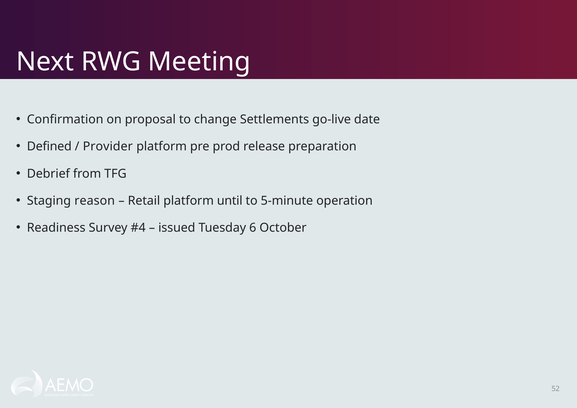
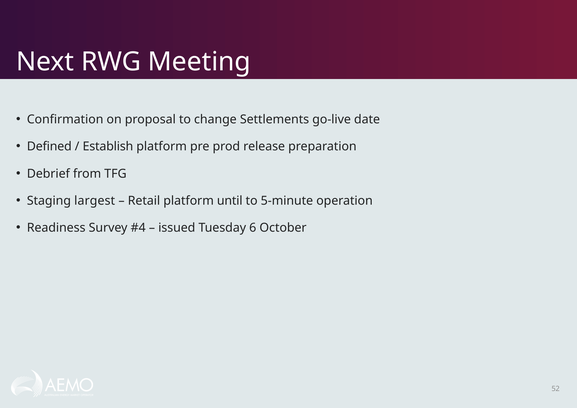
Provider: Provider -> Establish
reason: reason -> largest
